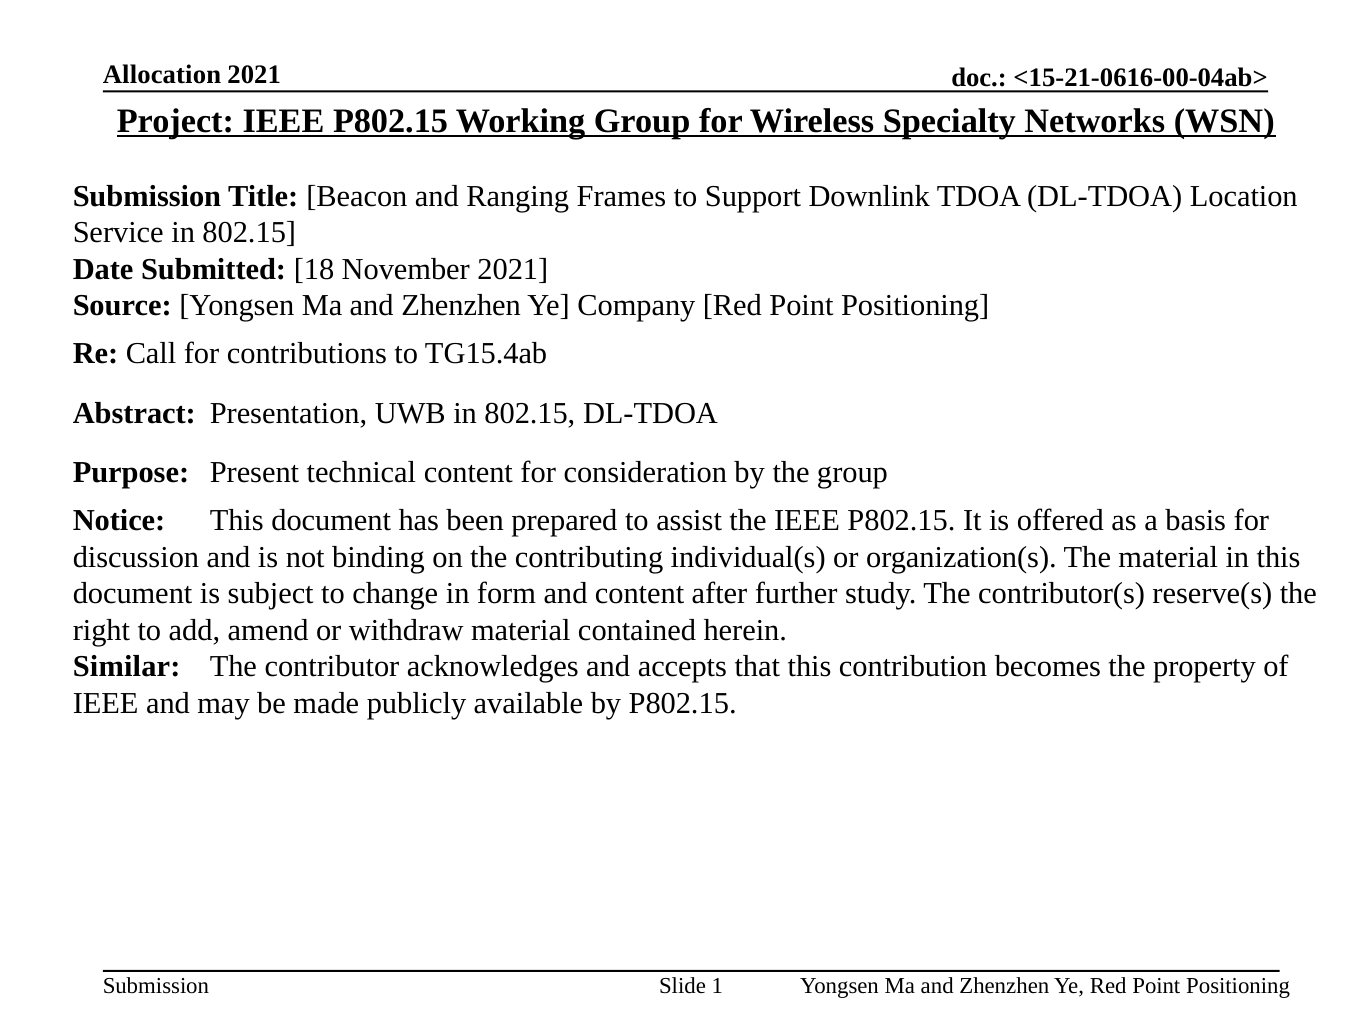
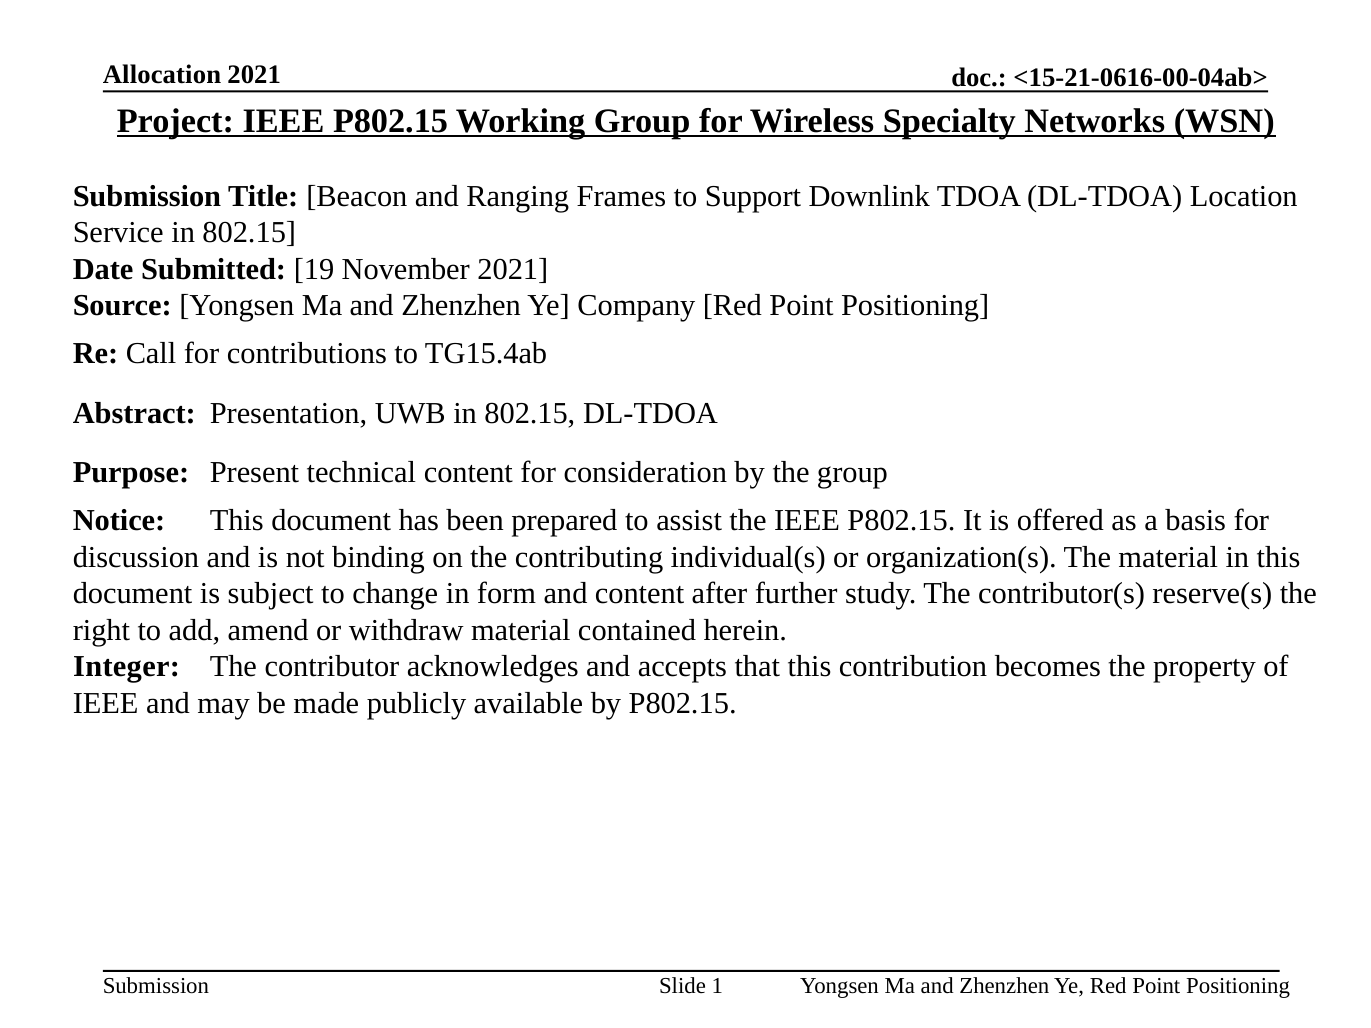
18: 18 -> 19
Similar: Similar -> Integer
